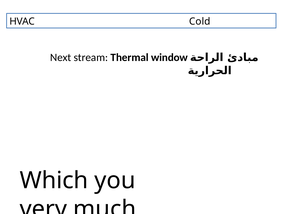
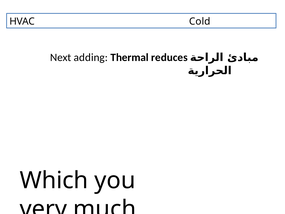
stream: stream -> adding
window: window -> reduces
